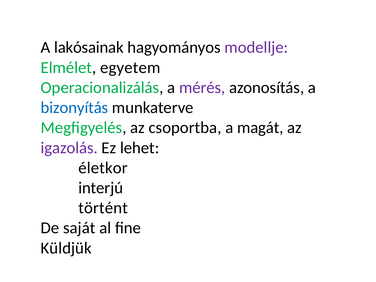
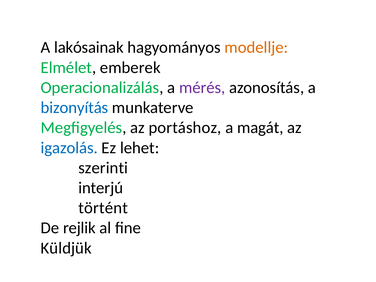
modellje colour: purple -> orange
egyetem: egyetem -> emberek
csoportba: csoportba -> portáshoz
igazolás colour: purple -> blue
életkor: életkor -> szerinti
saját: saját -> rejlik
